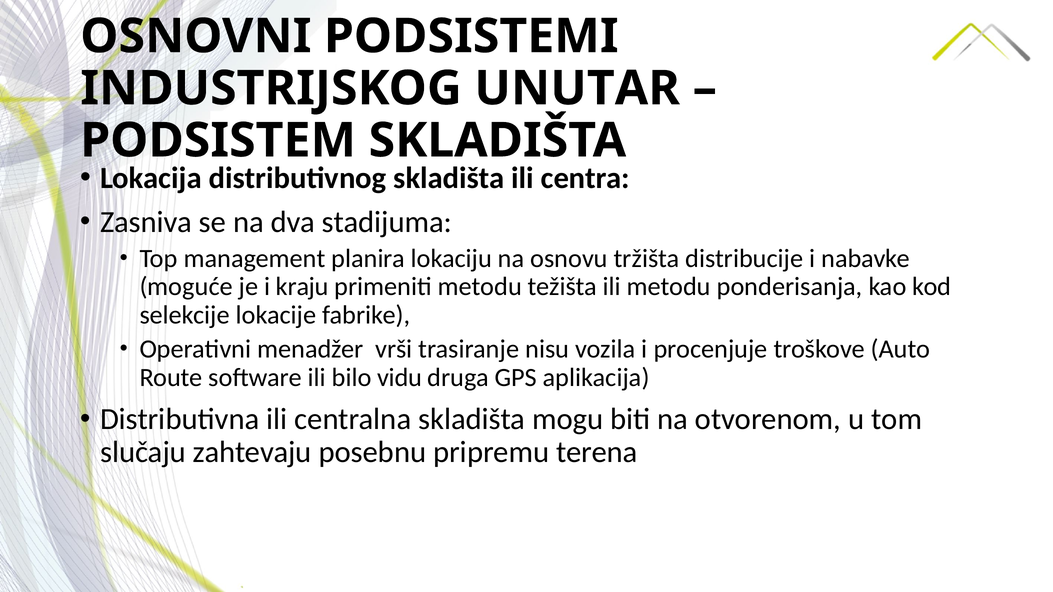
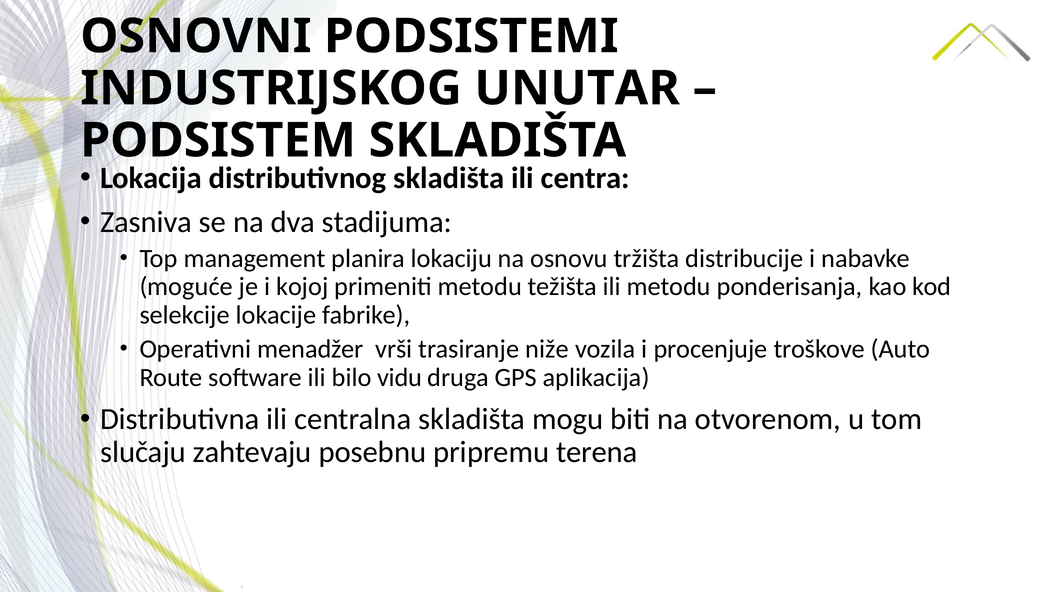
kraju: kraju -> kojoj
nisu: nisu -> niže
